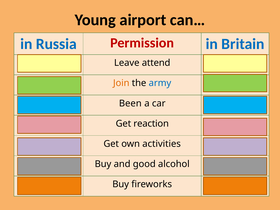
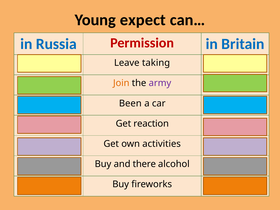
airport: airport -> expect
attend: attend -> taking
army colour: blue -> purple
good: good -> there
